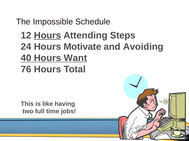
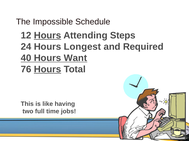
Motivate: Motivate -> Longest
Avoiding: Avoiding -> Required
Hours at (48, 70) underline: none -> present
